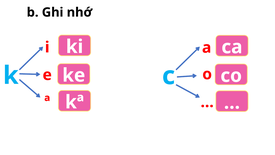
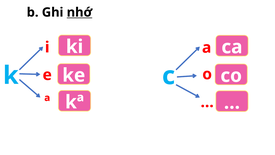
nhớ underline: none -> present
